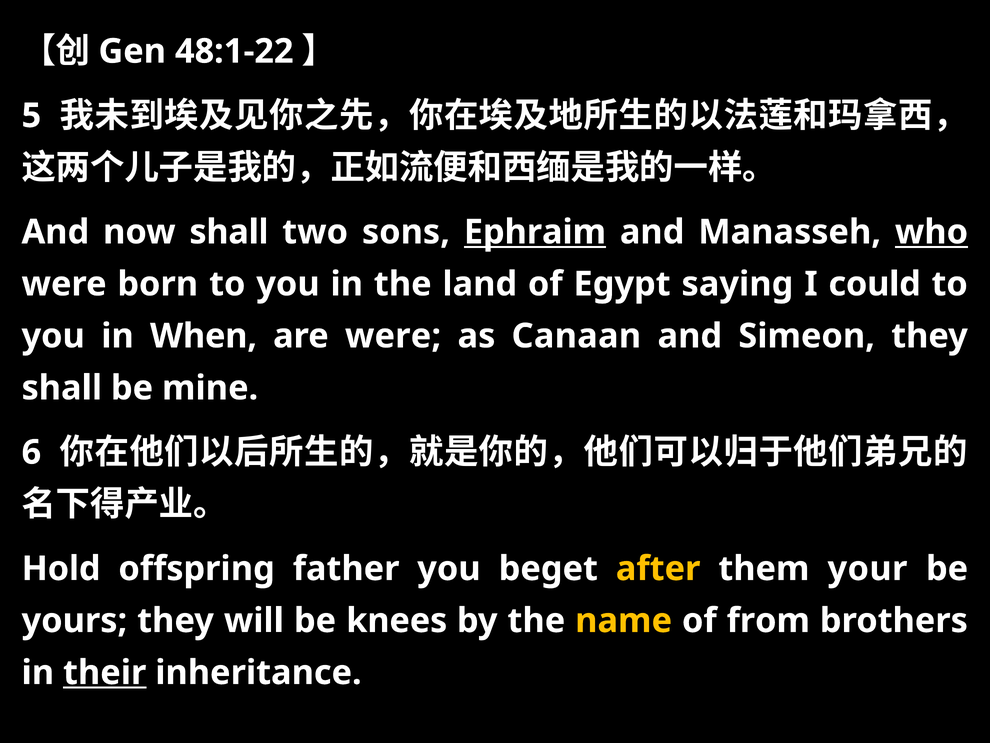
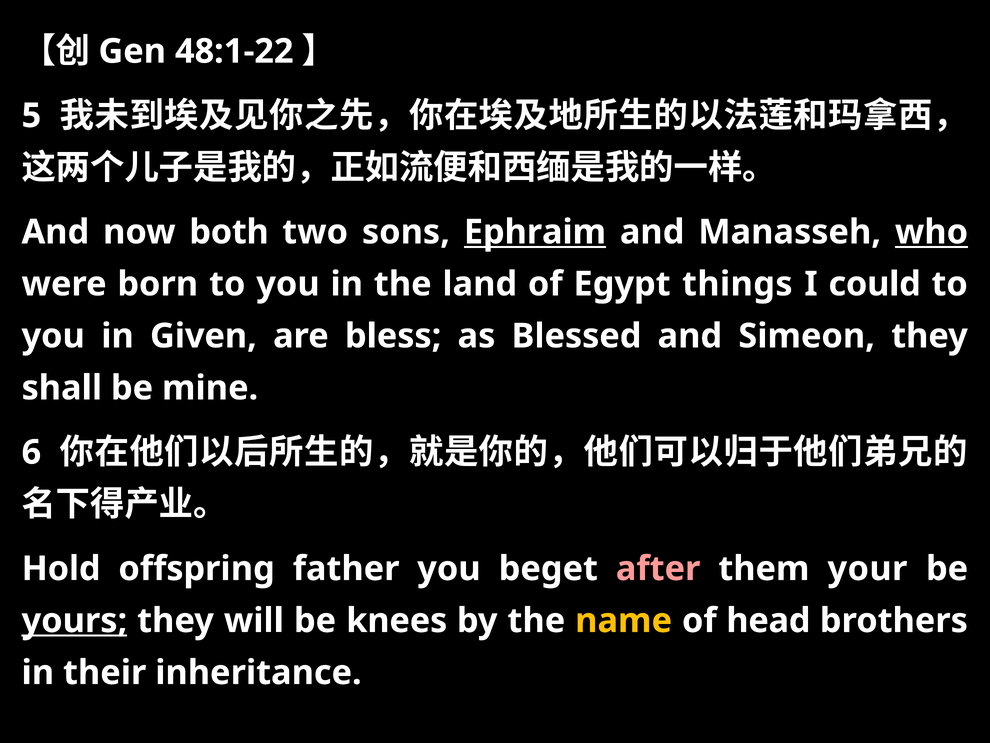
now shall: shall -> both
saying: saying -> things
When: When -> Given
are were: were -> bless
Canaan: Canaan -> Blessed
after colour: yellow -> pink
yours underline: none -> present
from: from -> head
their underline: present -> none
